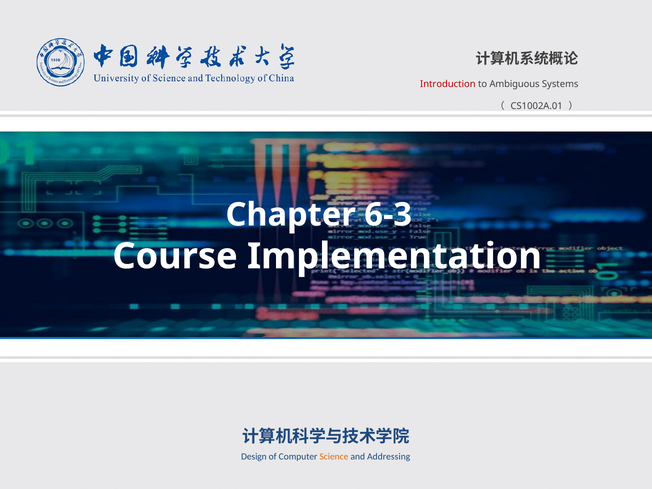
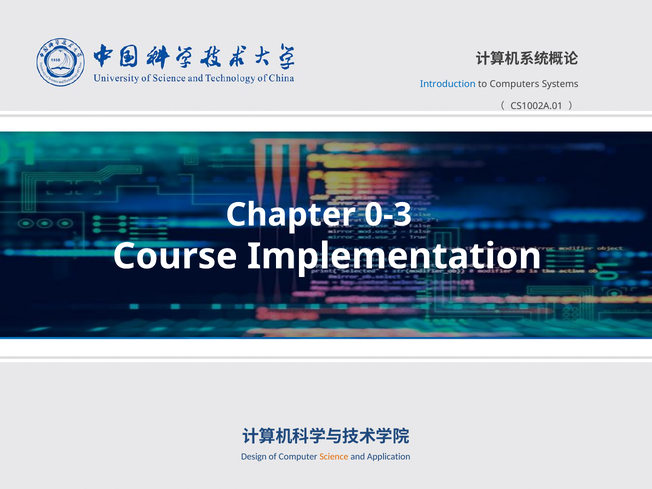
Introduction colour: red -> blue
Ambiguous: Ambiguous -> Computers
6-3: 6-3 -> 0-3
Addressing: Addressing -> Application
